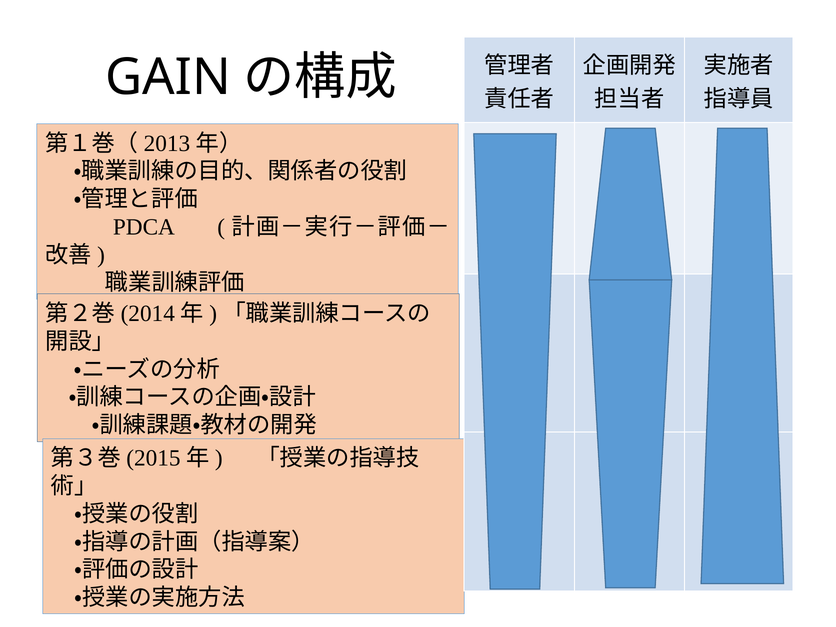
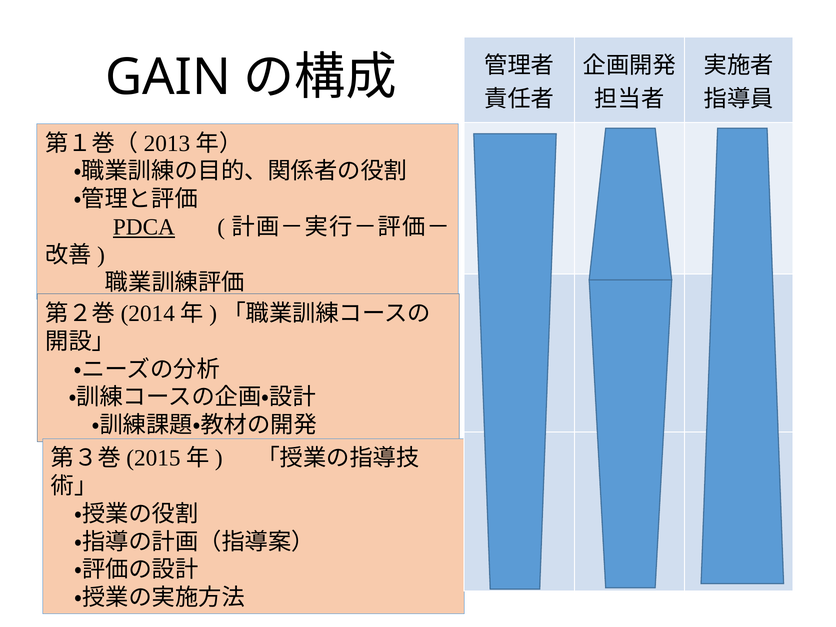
PDCA underline: none -> present
